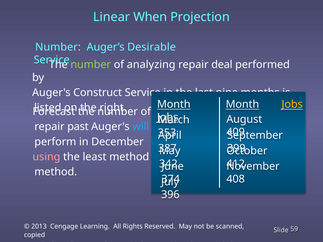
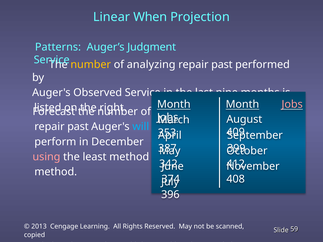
Number at (58, 47): Number -> Patterns
Desirable: Desirable -> Judgment
number at (91, 65) colour: light green -> yellow
deal at (222, 65): deal -> past
Construct: Construct -> Observed
Jobs at (292, 105) colour: yellow -> pink
